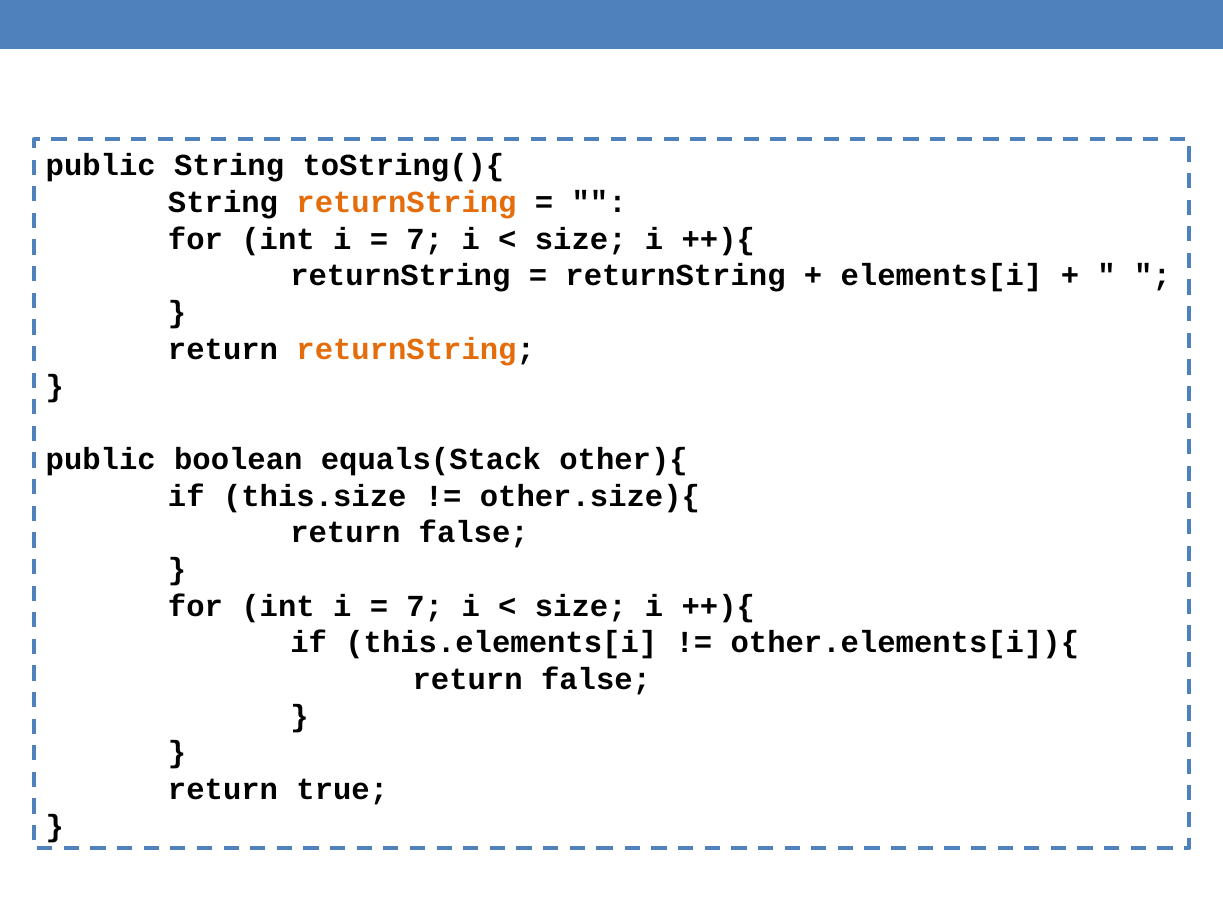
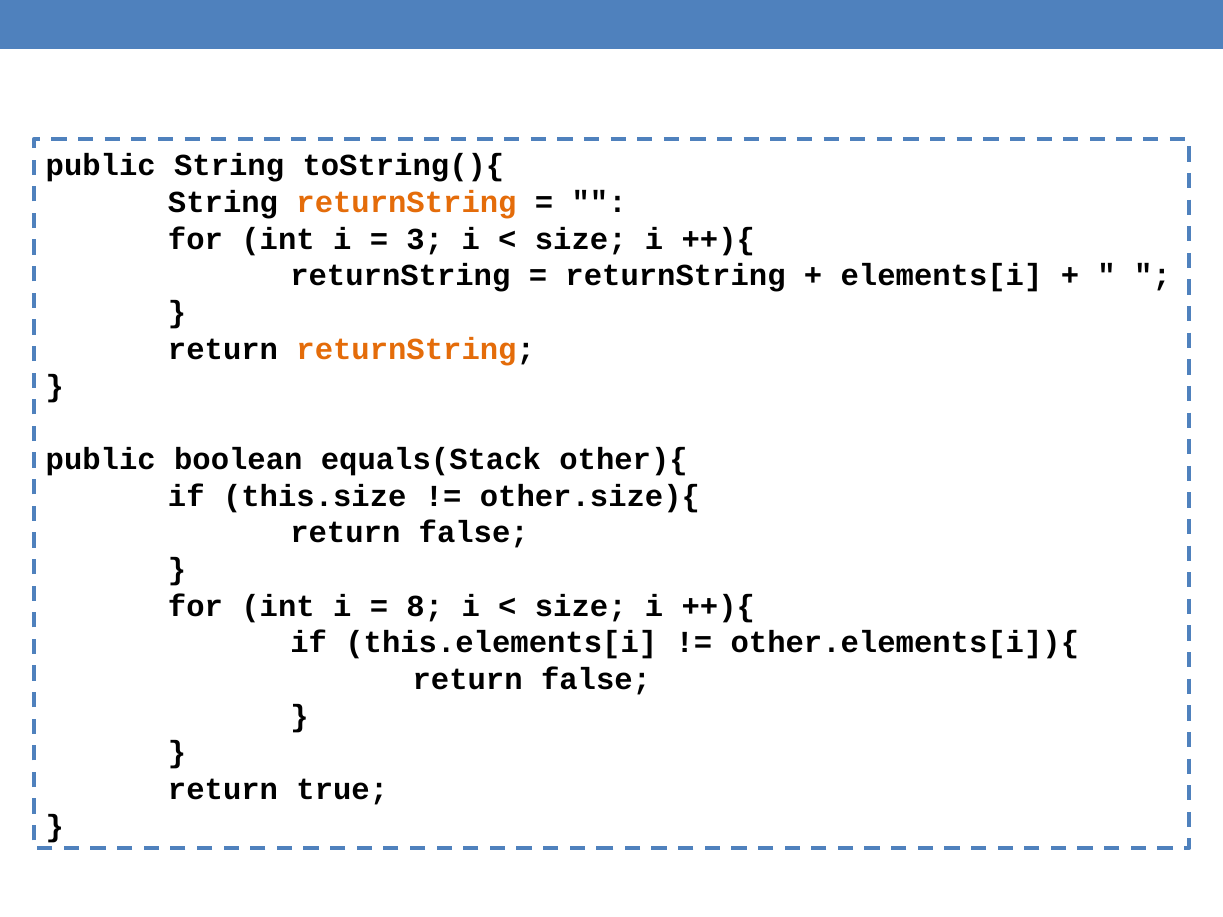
7 at (425, 239): 7 -> 3
7 at (425, 606): 7 -> 8
